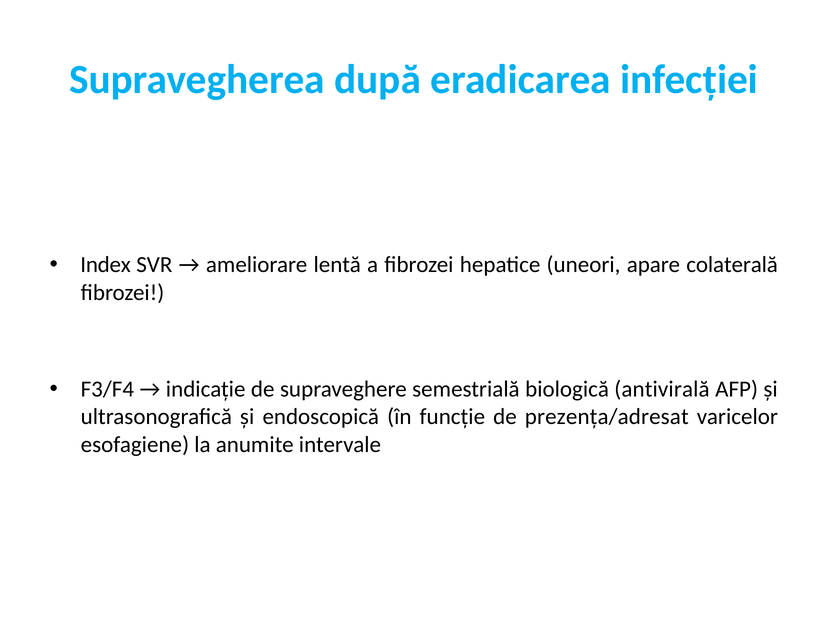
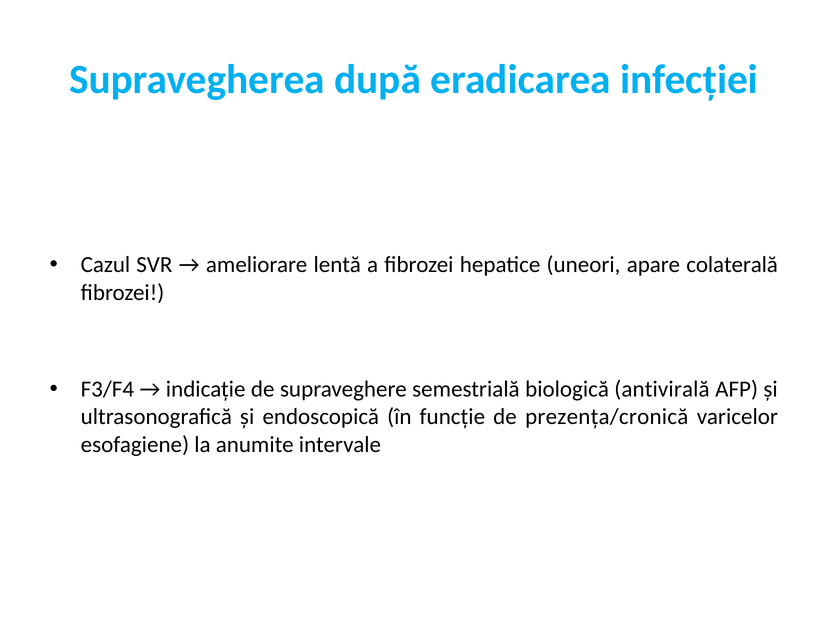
Index: Index -> Cazul
prezența/adresat: prezența/adresat -> prezența/cronică
